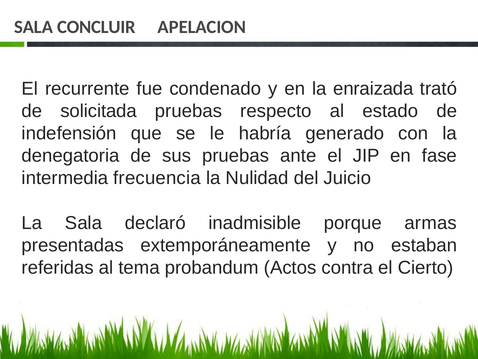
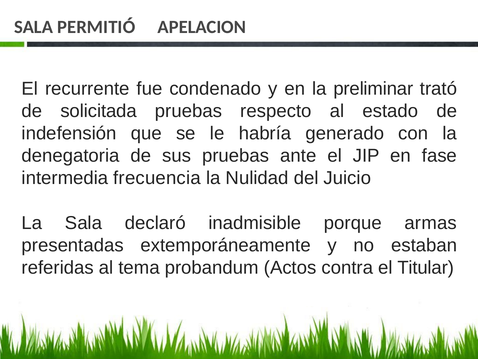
CONCLUIR: CONCLUIR -> PERMITIÓ
enraizada: enraizada -> preliminar
Cierto: Cierto -> Titular
